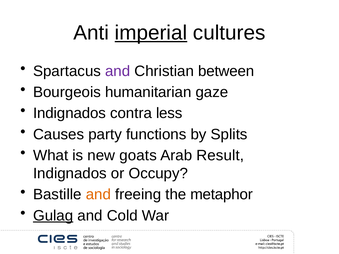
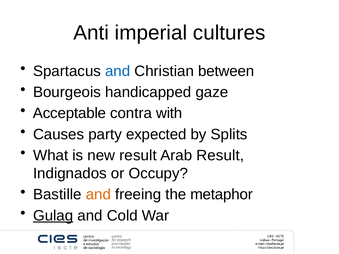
imperial underline: present -> none
and at (118, 71) colour: purple -> blue
humanitarian: humanitarian -> handicapped
Indignados at (70, 113): Indignados -> Acceptable
less: less -> with
functions: functions -> expected
new goats: goats -> result
